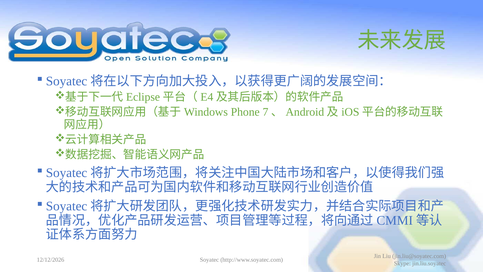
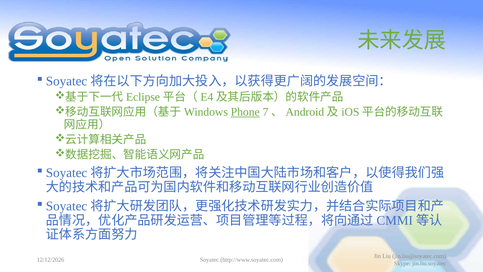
Phone underline: none -> present
